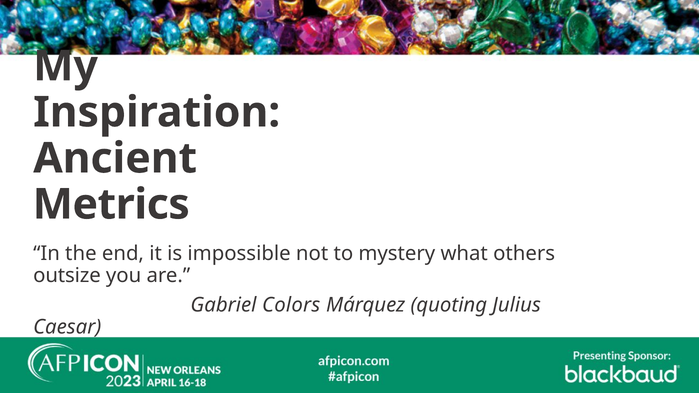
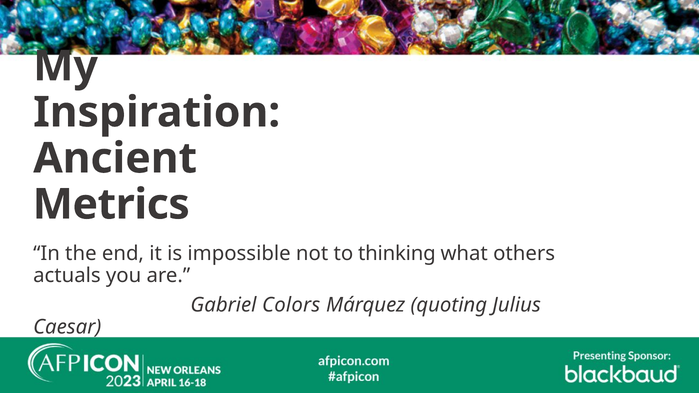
mystery: mystery -> thinking
outsize: outsize -> actuals
